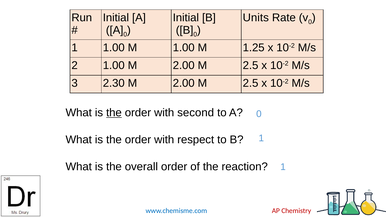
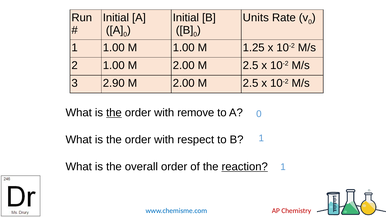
2.30: 2.30 -> 2.90
second: second -> remove
reaction underline: none -> present
